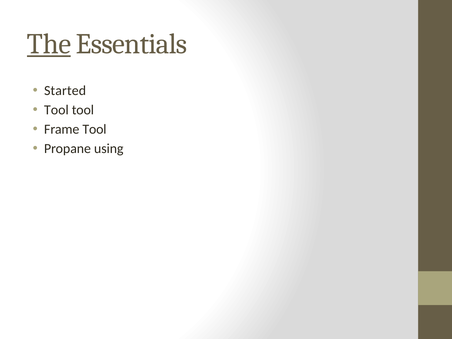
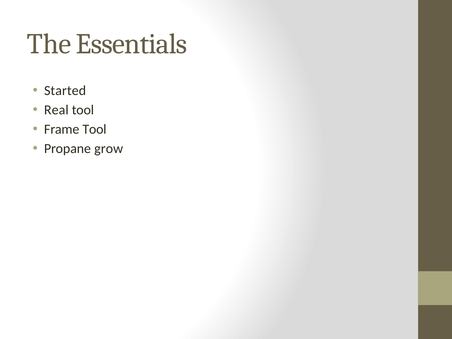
The underline: present -> none
Tool at (56, 110): Tool -> Real
using: using -> grow
